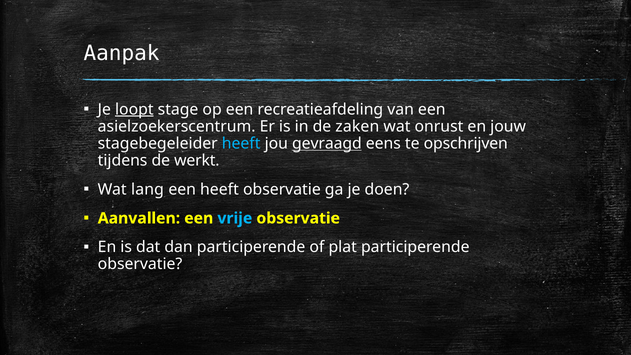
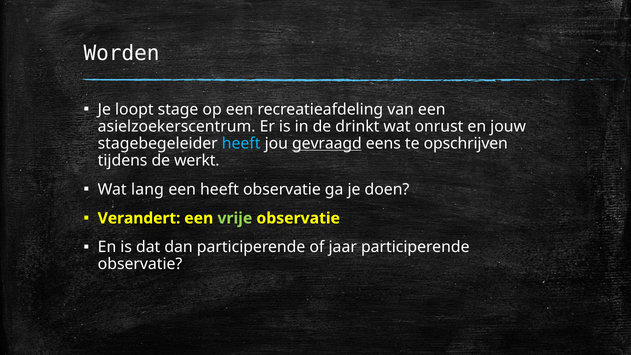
Aanpak: Aanpak -> Worden
loopt underline: present -> none
zaken: zaken -> drinkt
Aanvallen: Aanvallen -> Verandert
vrije colour: light blue -> light green
plat: plat -> jaar
